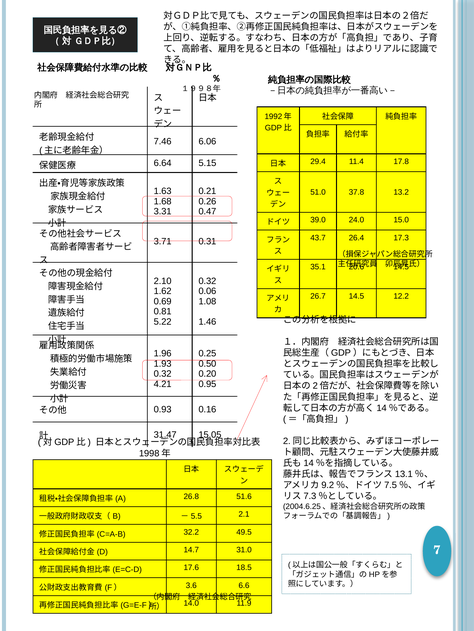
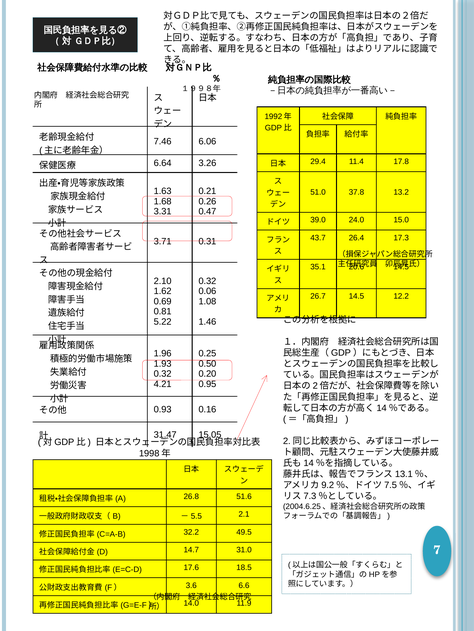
5.15: 5.15 -> 3.26
